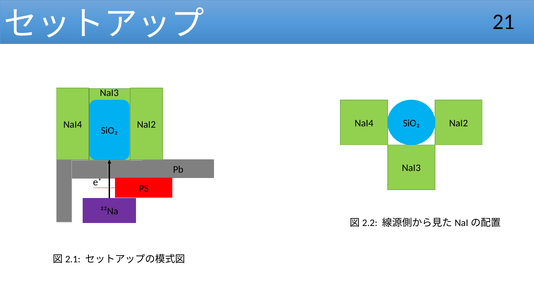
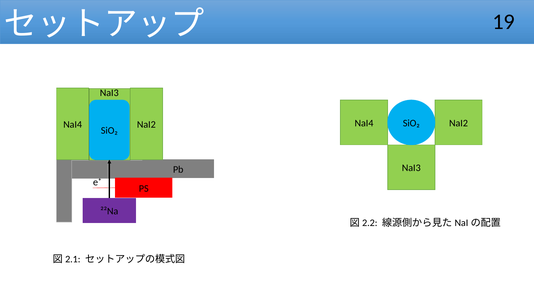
21: 21 -> 19
